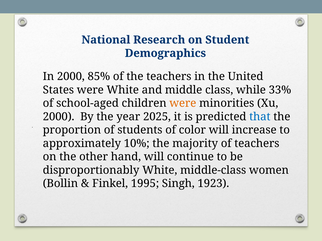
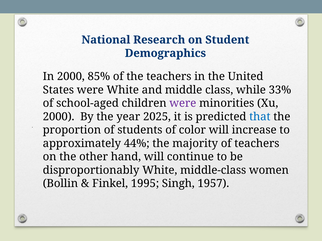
were at (183, 103) colour: orange -> purple
10%: 10% -> 44%
1923: 1923 -> 1957
